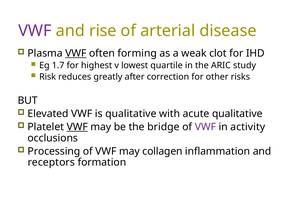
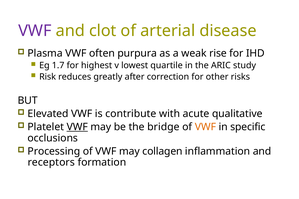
rise: rise -> clot
VWF at (76, 53) underline: present -> none
forming: forming -> purpura
clot: clot -> rise
is qualitative: qualitative -> contribute
VWF at (205, 127) colour: purple -> orange
activity: activity -> specific
